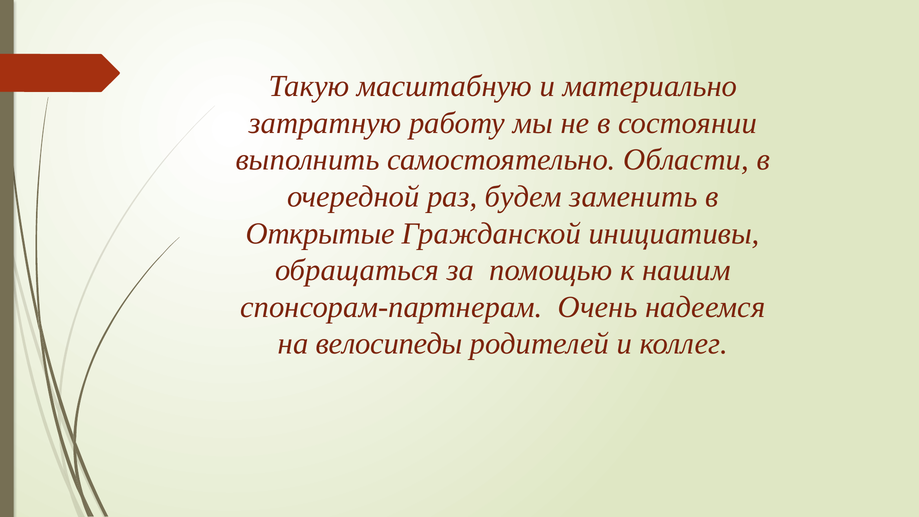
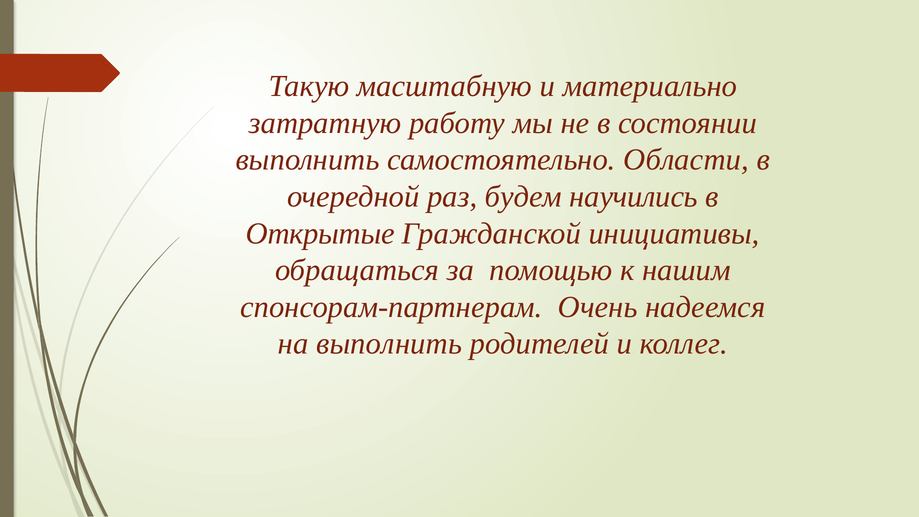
заменить: заменить -> научились
на велосипеды: велосипеды -> выполнить
